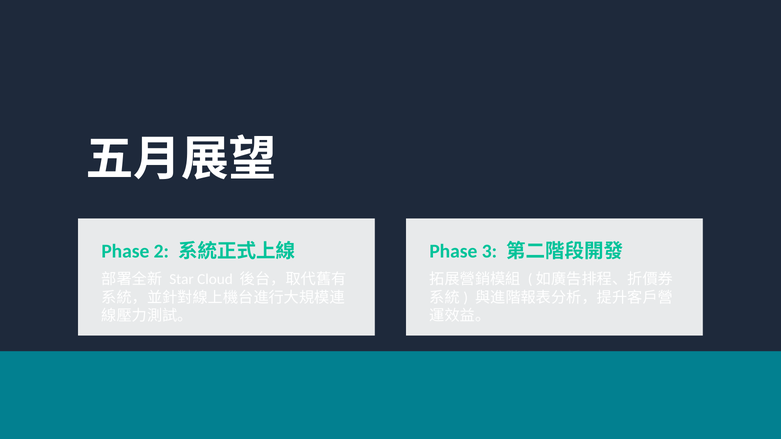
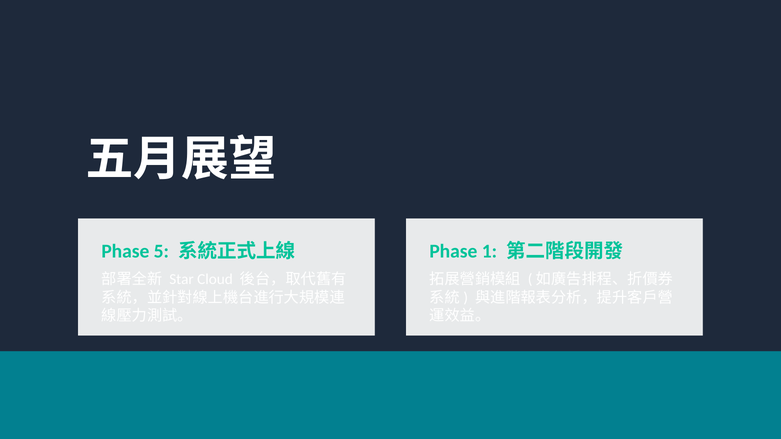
2: 2 -> 5
3: 3 -> 1
